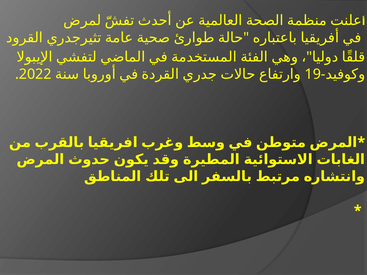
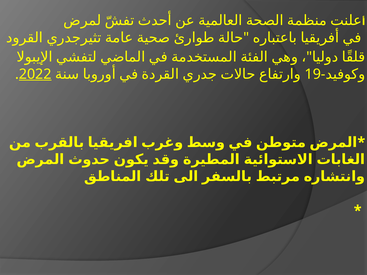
2022 underline: none -> present
